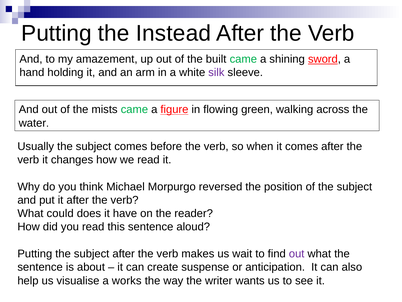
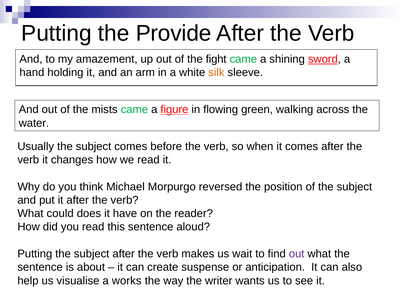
Instead: Instead -> Provide
built: built -> fight
silk colour: purple -> orange
